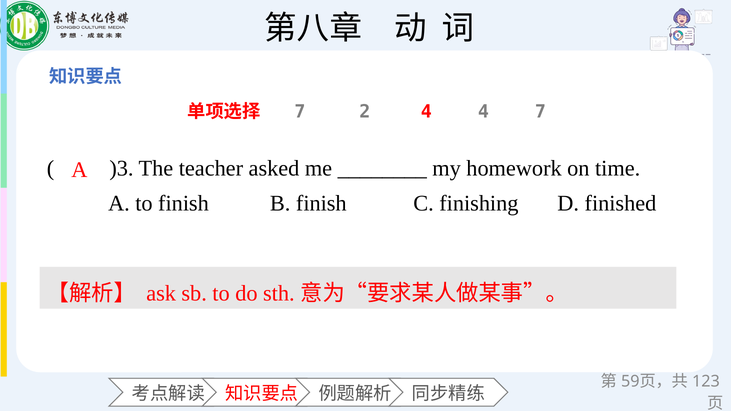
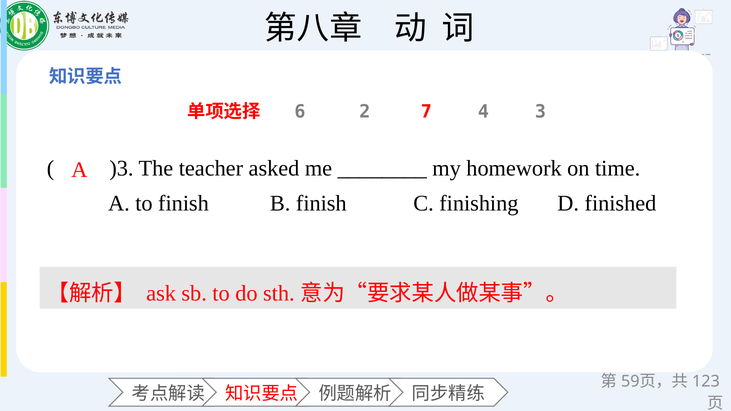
7 at (300, 112): 7 -> 6
2 4: 4 -> 7
4 7: 7 -> 3
